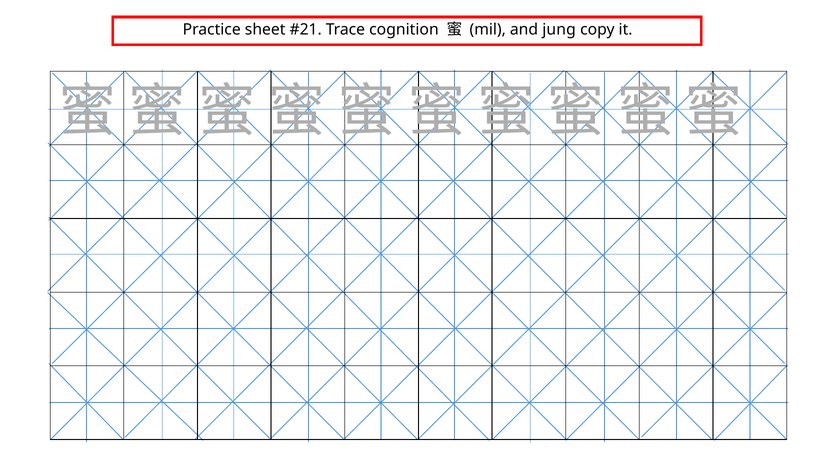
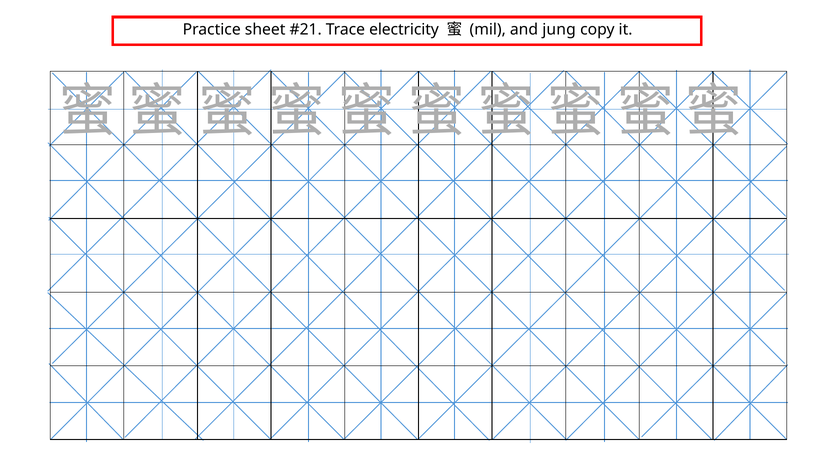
cognition: cognition -> electricity
